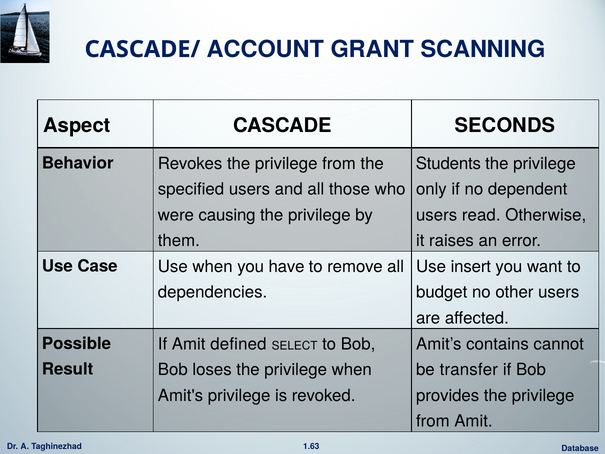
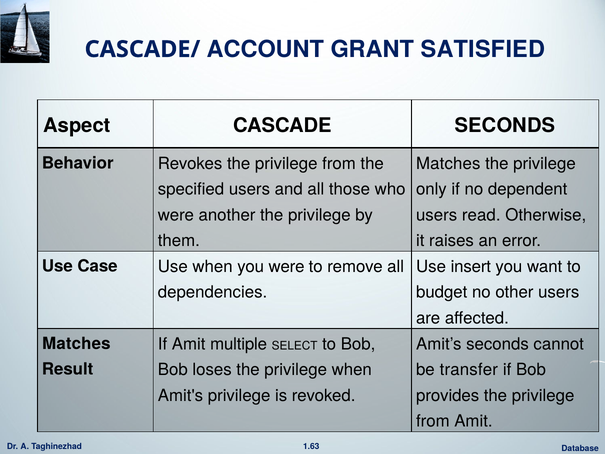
SCANNING: SCANNING -> SATISFIED
Students at (448, 163): Students -> Matches
causing: causing -> another
you have: have -> were
Possible at (76, 343): Possible -> Matches
defined: defined -> multiple
Amit’s contains: contains -> seconds
